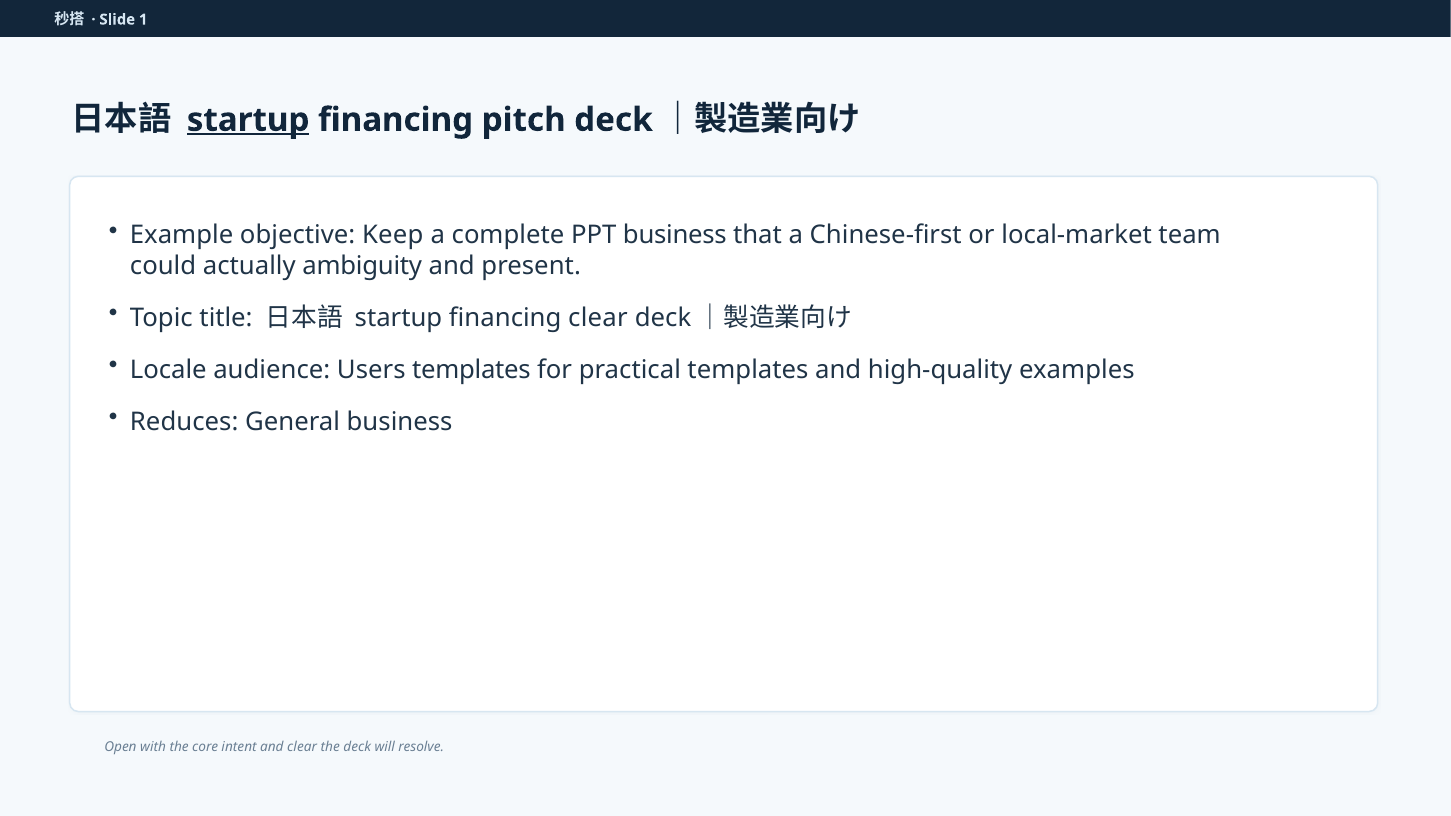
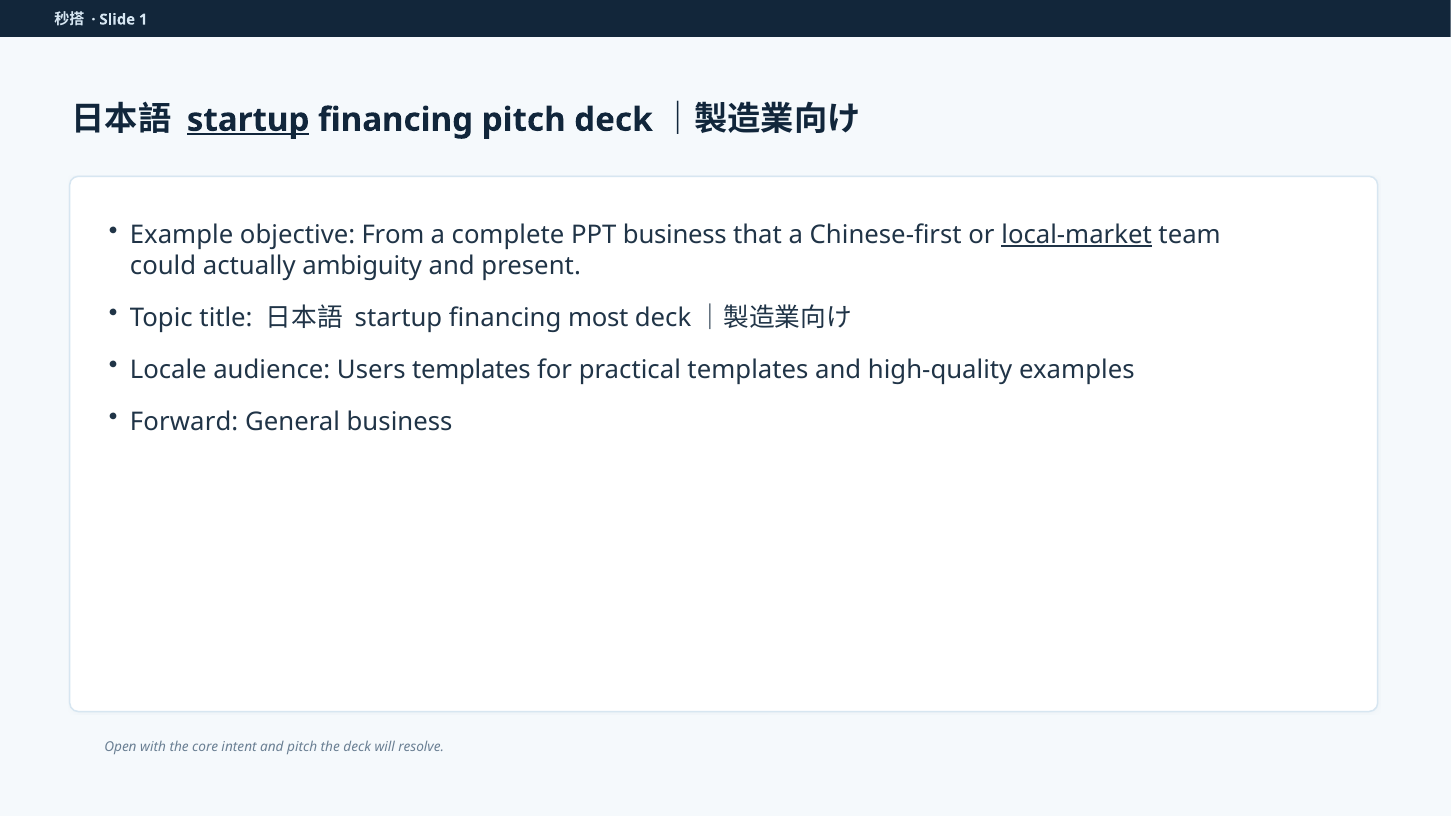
Keep: Keep -> From
local-market underline: none -> present
financing clear: clear -> most
Reduces: Reduces -> Forward
and clear: clear -> pitch
